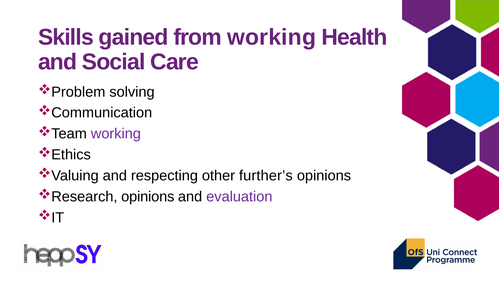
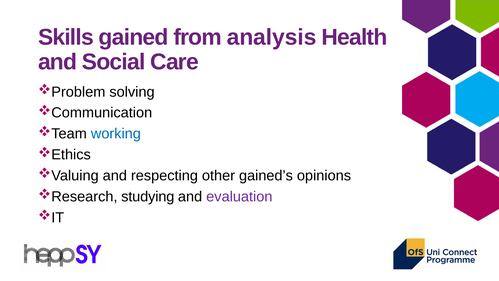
from working: working -> analysis
working at (116, 134) colour: purple -> blue
further’s: further’s -> gained’s
opinions at (148, 196): opinions -> studying
